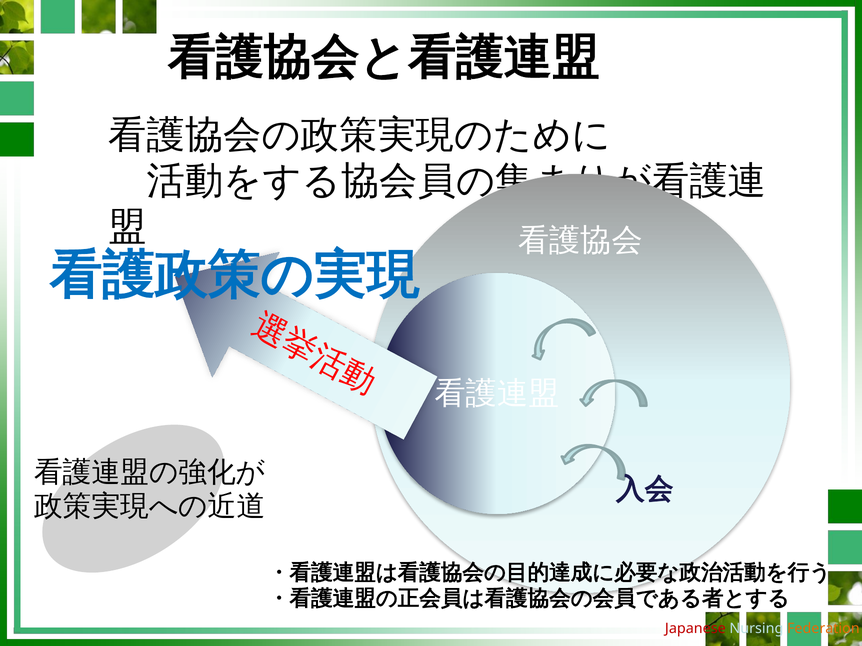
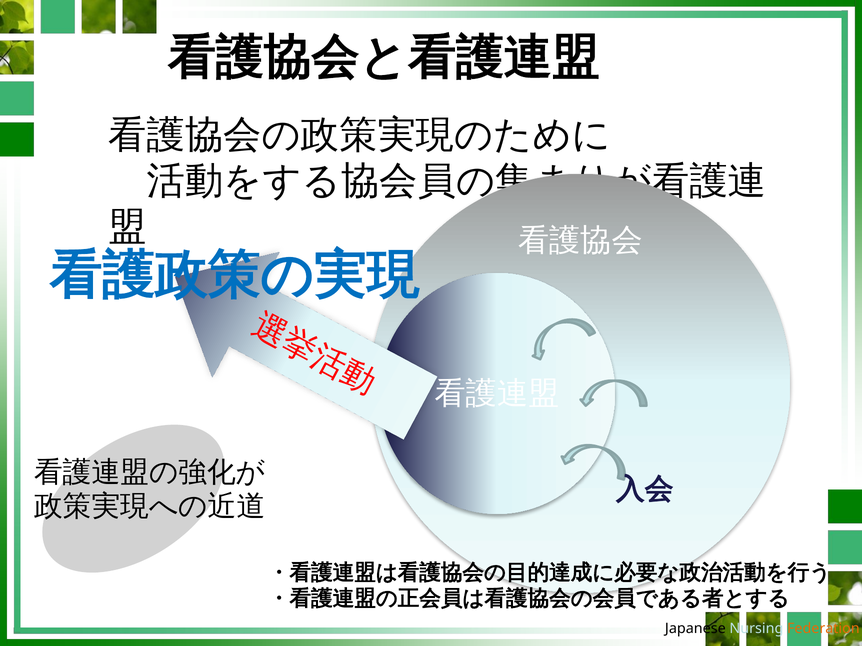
Japanese colour: red -> black
